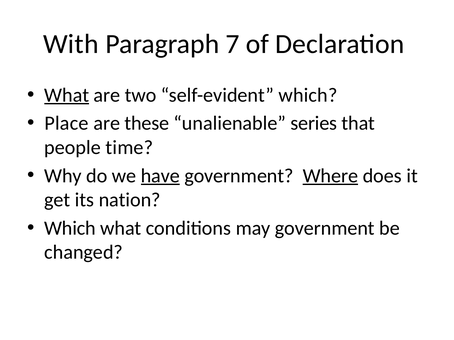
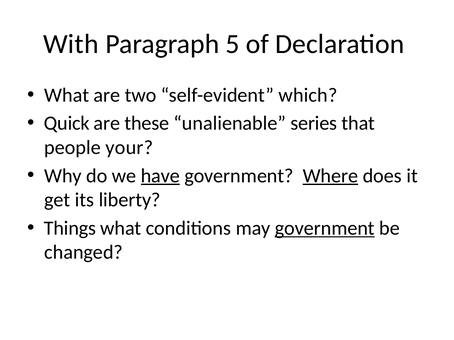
7: 7 -> 5
What at (67, 95) underline: present -> none
Place: Place -> Quick
time: time -> your
nation: nation -> liberty
Which at (70, 228): Which -> Things
government at (325, 228) underline: none -> present
